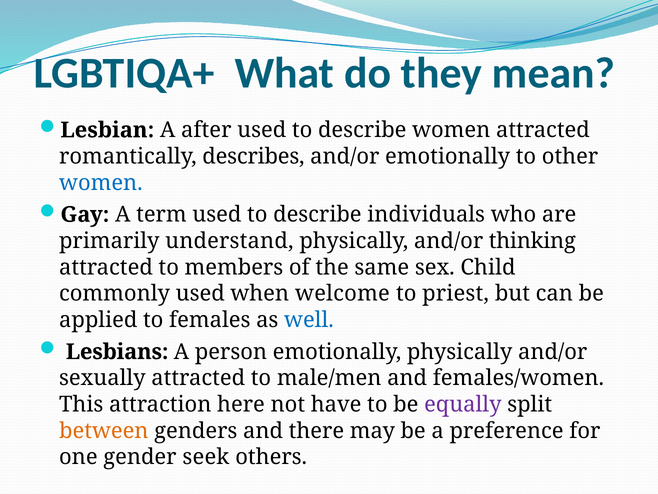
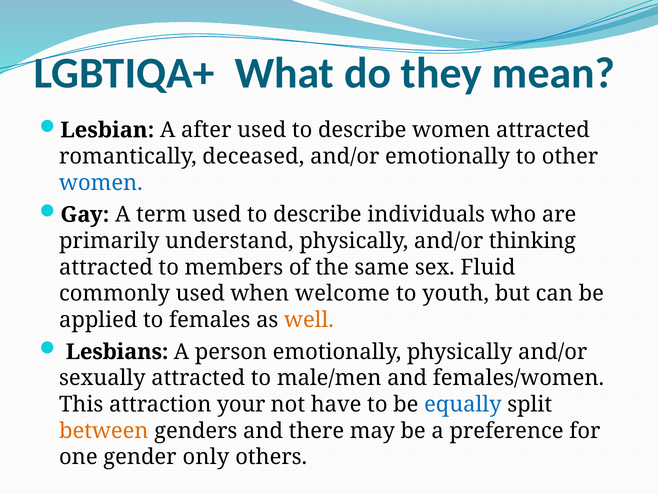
describes: describes -> deceased
Child: Child -> Fluid
priest: priest -> youth
well colour: blue -> orange
here: here -> your
equally colour: purple -> blue
seek: seek -> only
